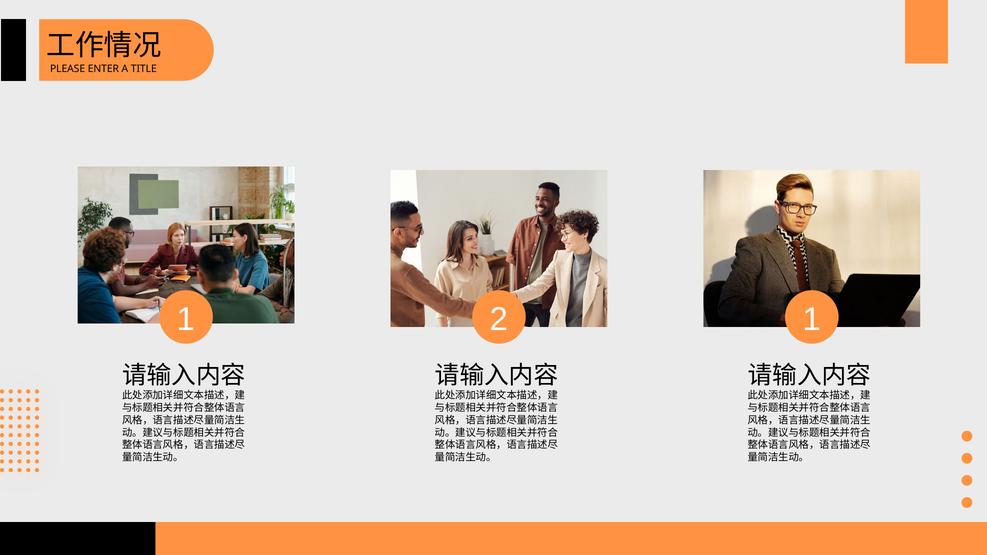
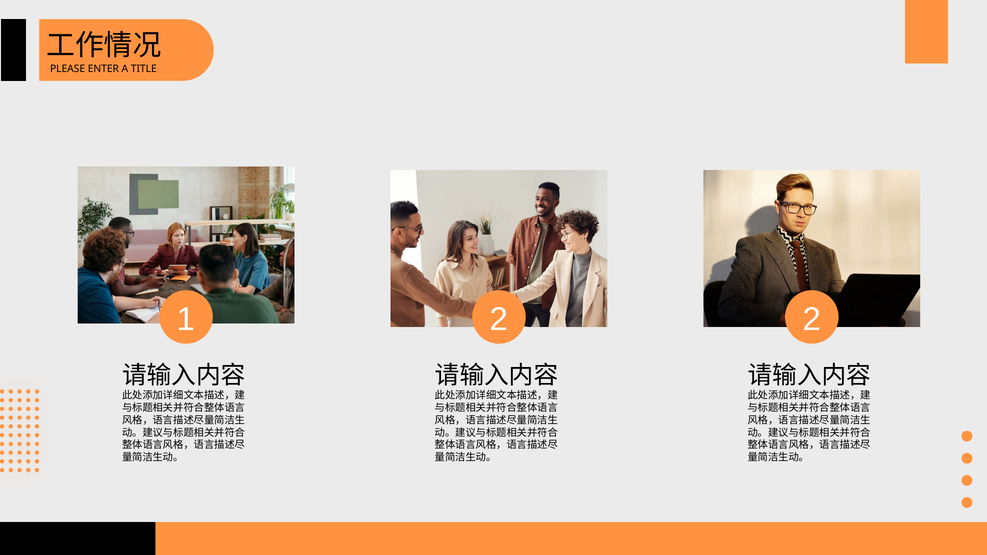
2 1: 1 -> 2
